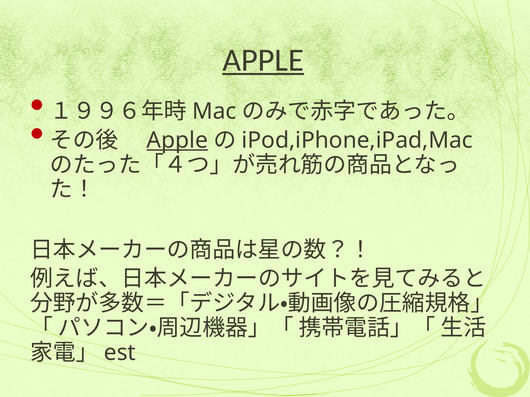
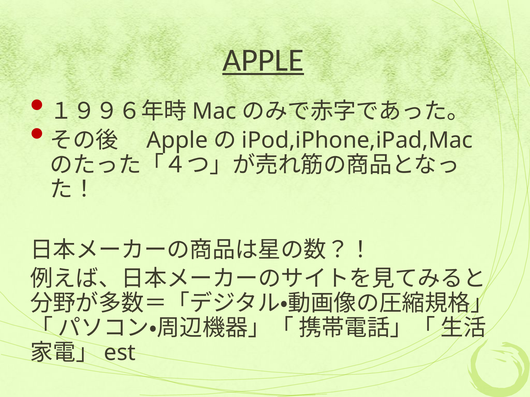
Apple at (177, 140) underline: present -> none
